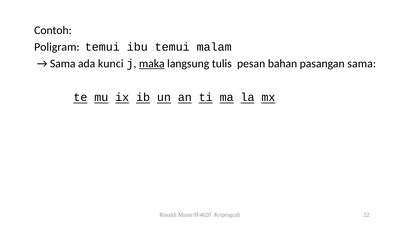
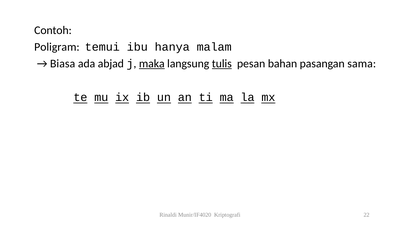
ibu temui: temui -> hanya
Sama at (63, 64): Sama -> Biasa
kunci: kunci -> abjad
tulis underline: none -> present
